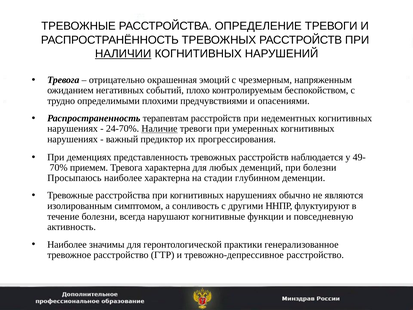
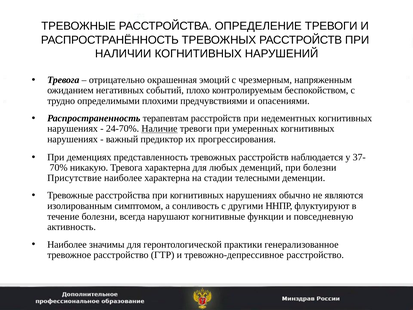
НАЛИЧИИ underline: present -> none
49-: 49- -> 37-
приемем: приемем -> никакую
Просыпаюсь: Просыпаюсь -> Присутствие
глубинном: глубинном -> телесными
